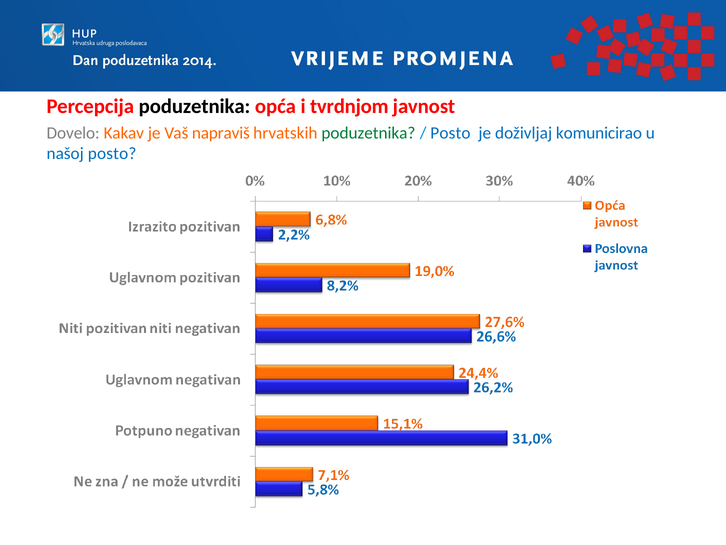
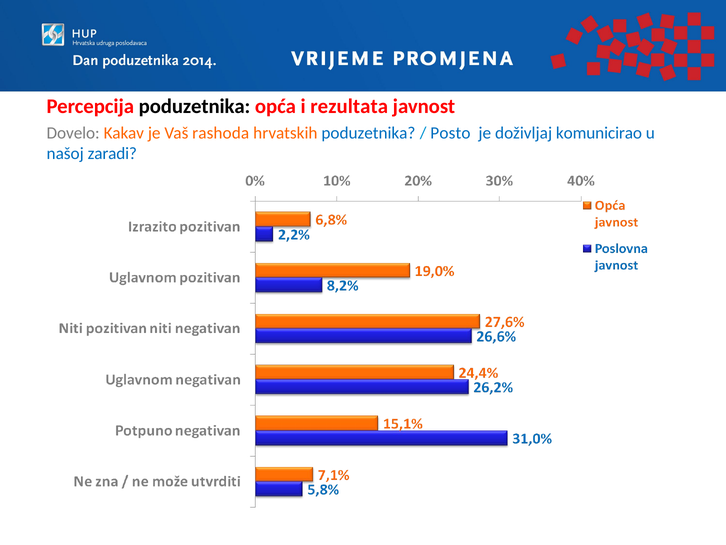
tvrdnjom: tvrdnjom -> rezultata
napraviš: napraviš -> rashoda
poduzetnika at (368, 133) colour: green -> blue
našoj posto: posto -> zaradi
